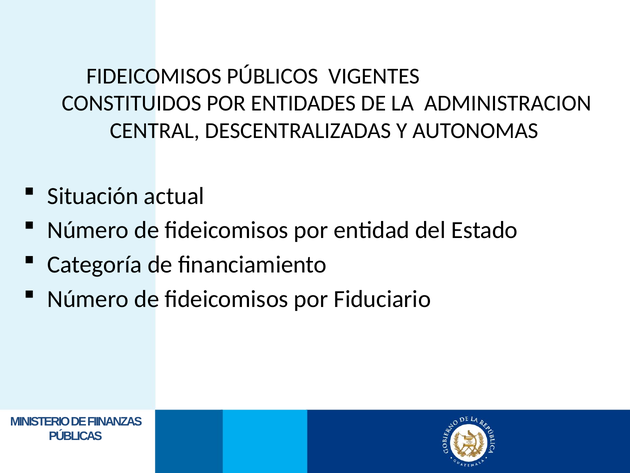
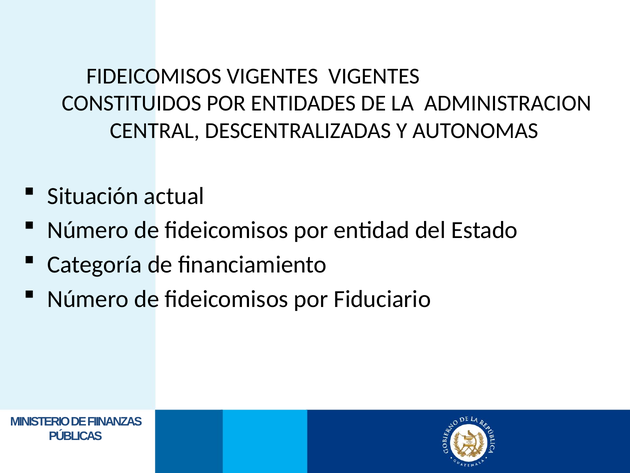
FIDEICOMISOS PÚBLICOS: PÚBLICOS -> VIGENTES
